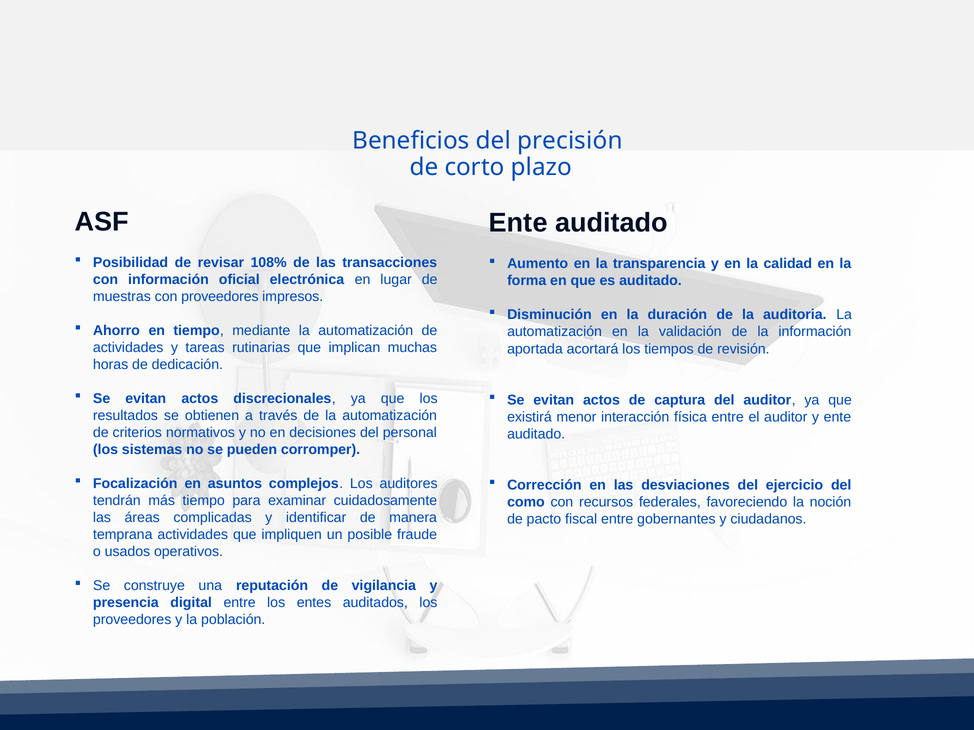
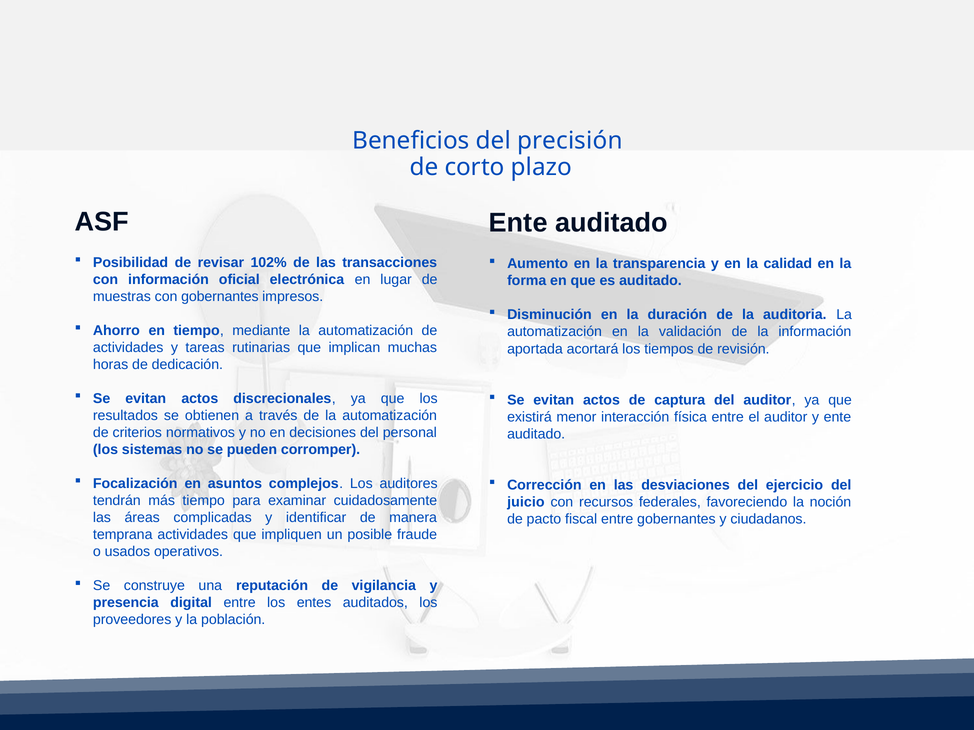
108%: 108% -> 102%
con proveedores: proveedores -> gobernantes
como: como -> juicio
